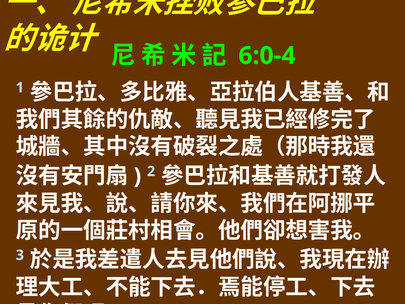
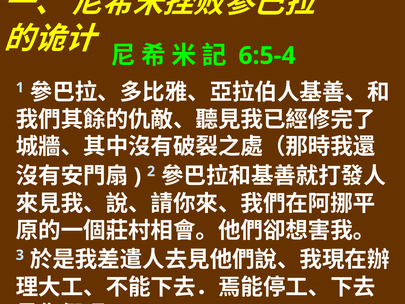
6:0-4: 6:0-4 -> 6:5-4
